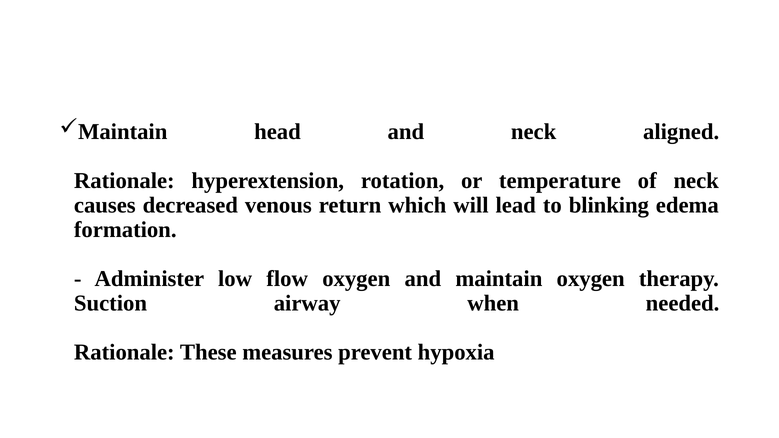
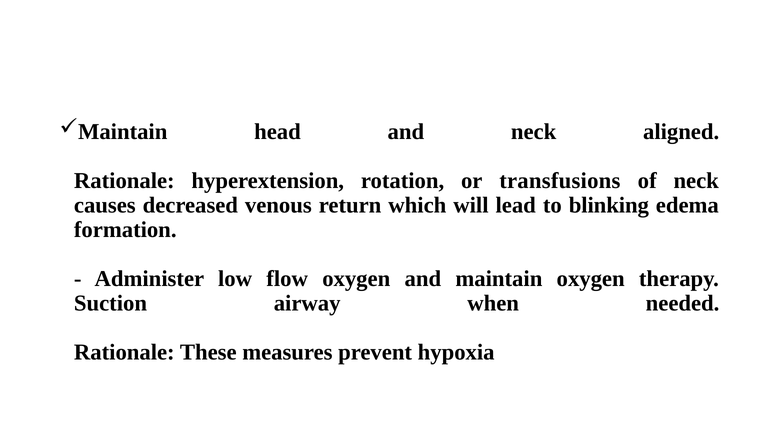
temperature: temperature -> transfusions
